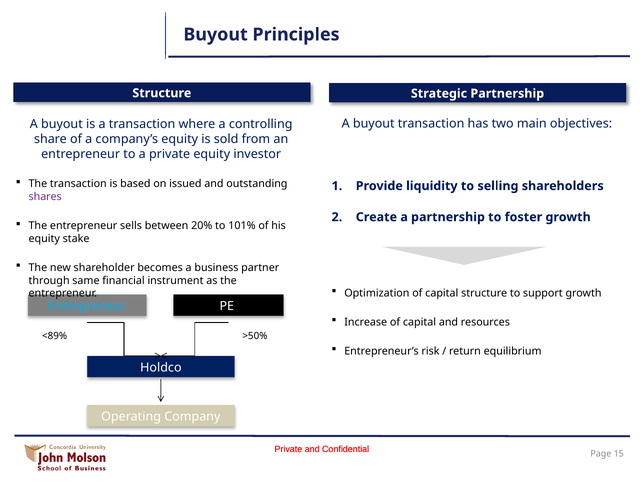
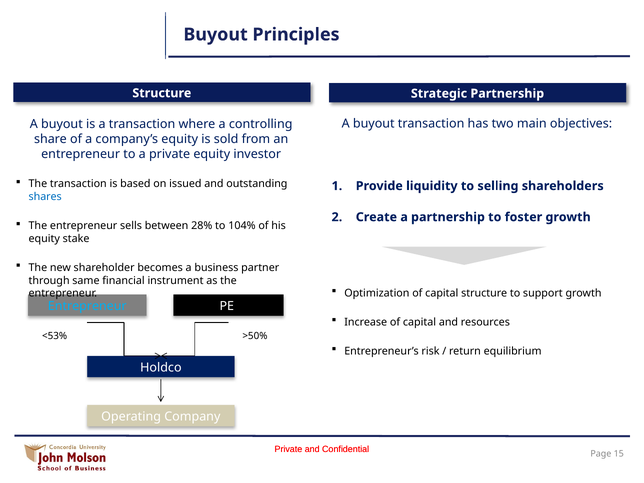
shares colour: purple -> blue
20%: 20% -> 28%
101%: 101% -> 104%
<89%: <89% -> <53%
